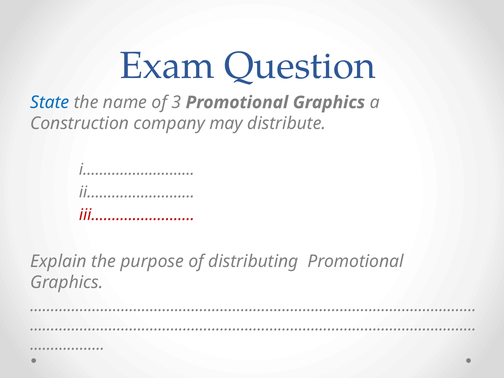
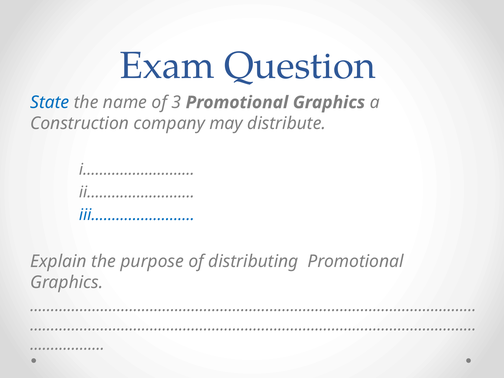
iii…………………… colour: red -> blue
